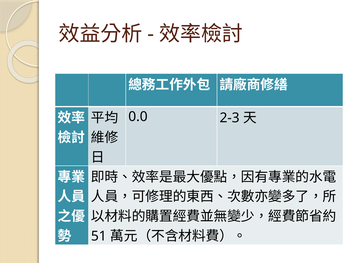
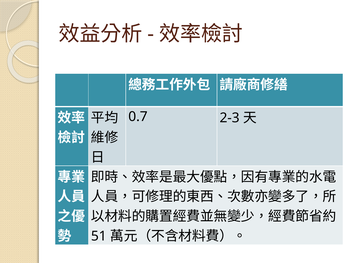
0.0: 0.0 -> 0.7
